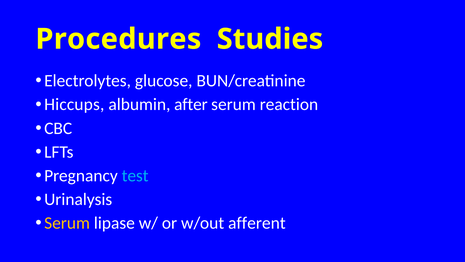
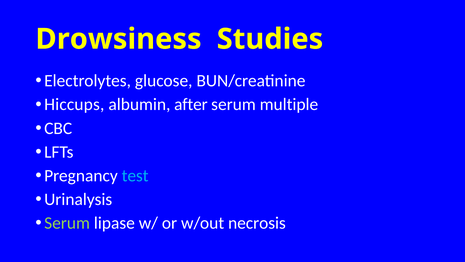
Procedures: Procedures -> Drowsiness
reaction: reaction -> multiple
Serum at (67, 223) colour: yellow -> light green
afferent: afferent -> necrosis
